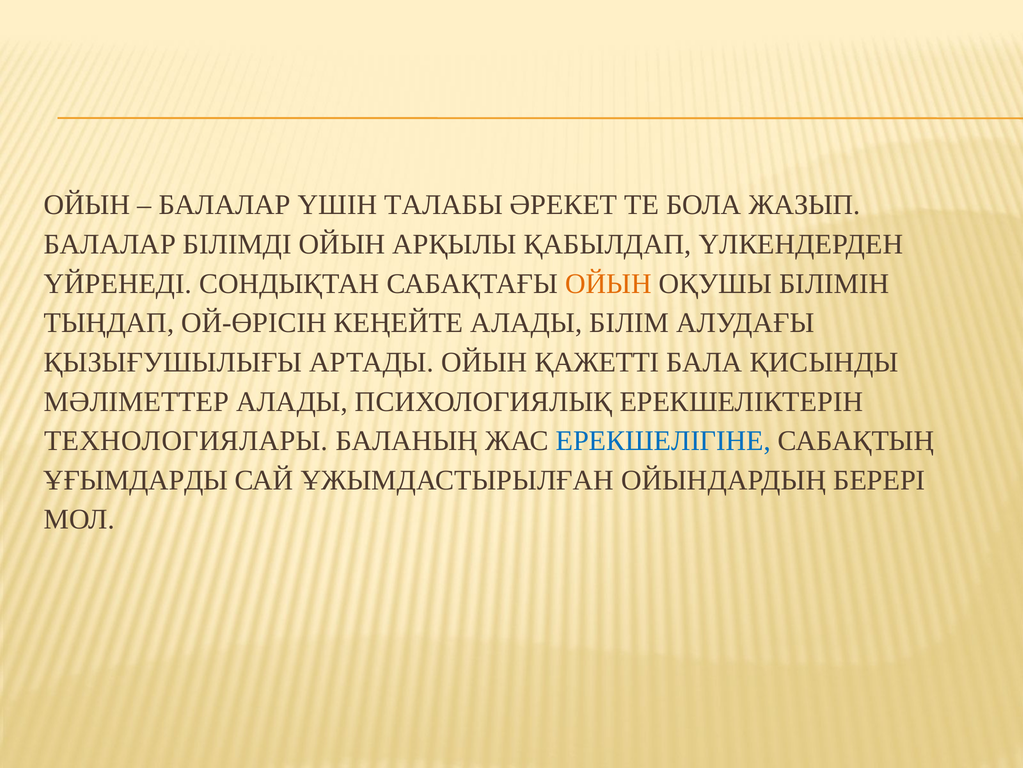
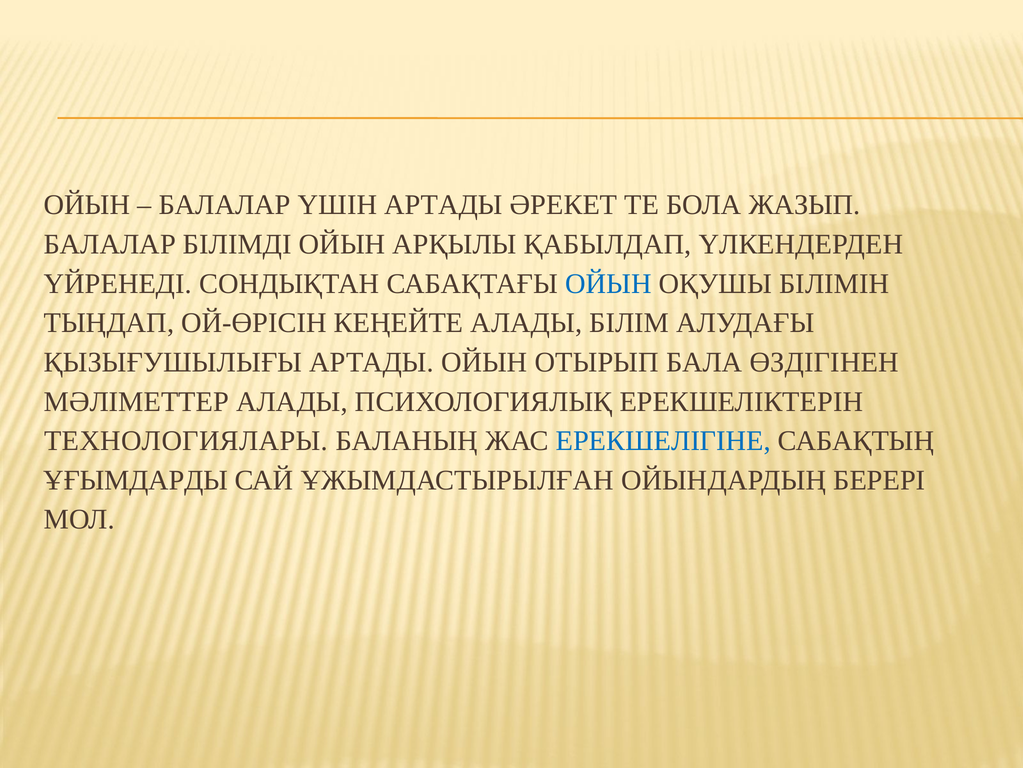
ҮШІН ТАЛАБЫ: ТАЛАБЫ -> АРТАДЫ
ОЙЫН at (608, 283) colour: orange -> blue
ҚАЖЕТТІ: ҚАЖЕТТІ -> ОТЫРЫП
ҚИСЫНДЫ: ҚИСЫНДЫ -> ӨЗДІГІНЕН
